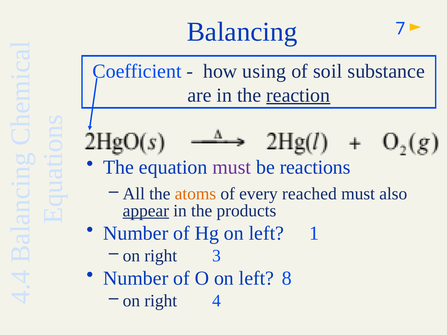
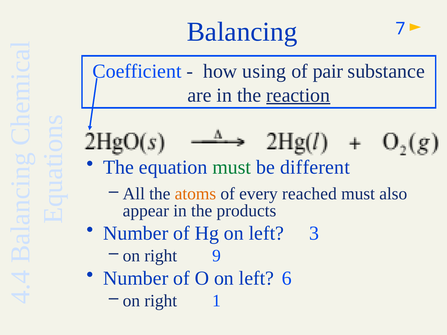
soil: soil -> pair
must at (232, 167) colour: purple -> green
reactions: reactions -> different
appear underline: present -> none
1: 1 -> 3
3: 3 -> 9
8: 8 -> 6
right 4: 4 -> 1
